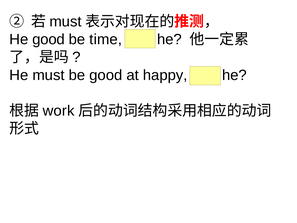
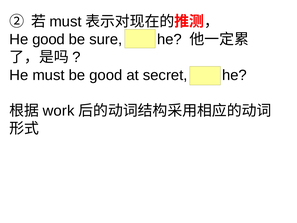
time: time -> sure
happy: happy -> secret
